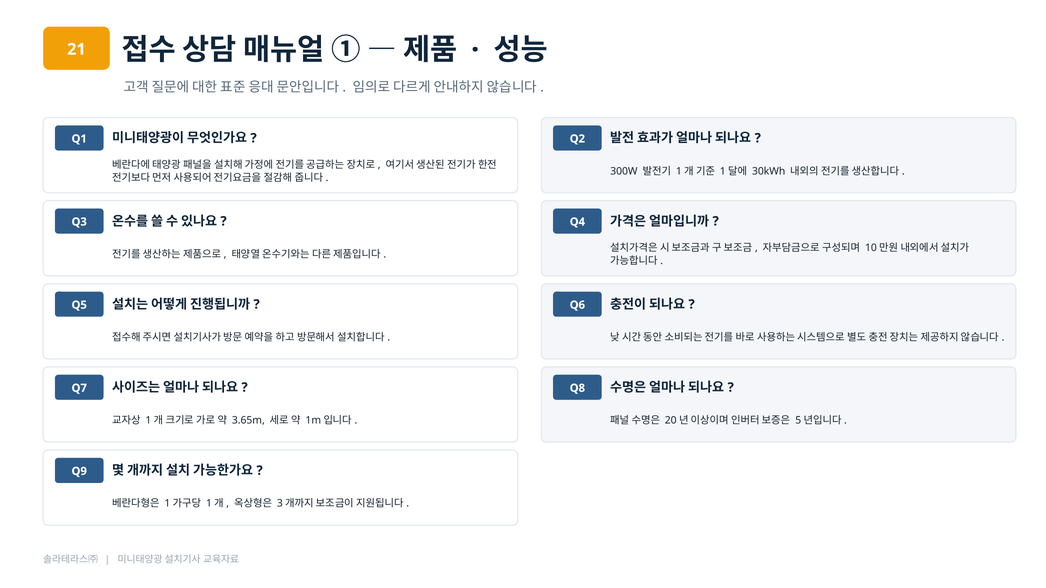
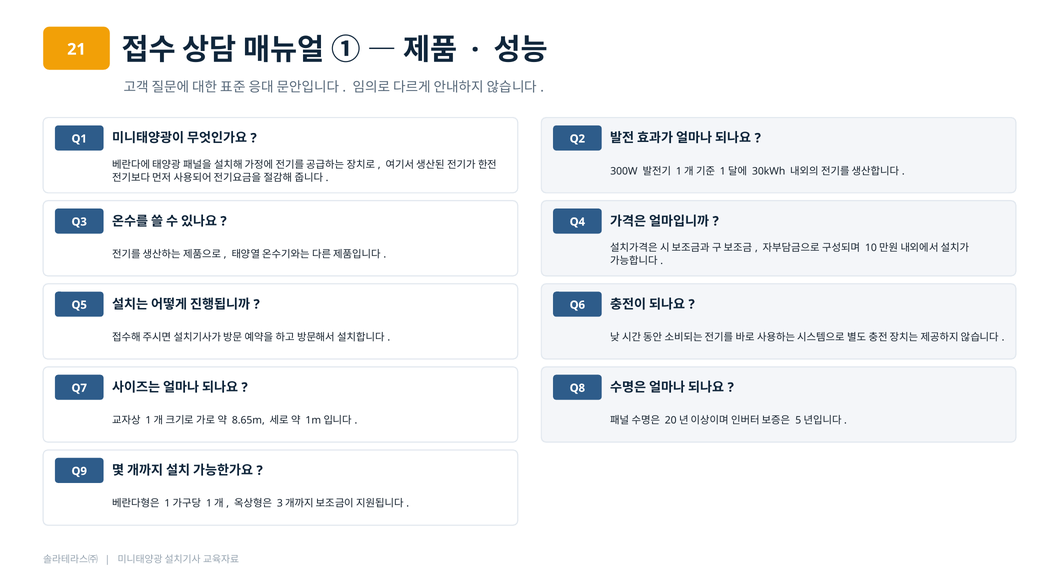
3.65m: 3.65m -> 8.65m
